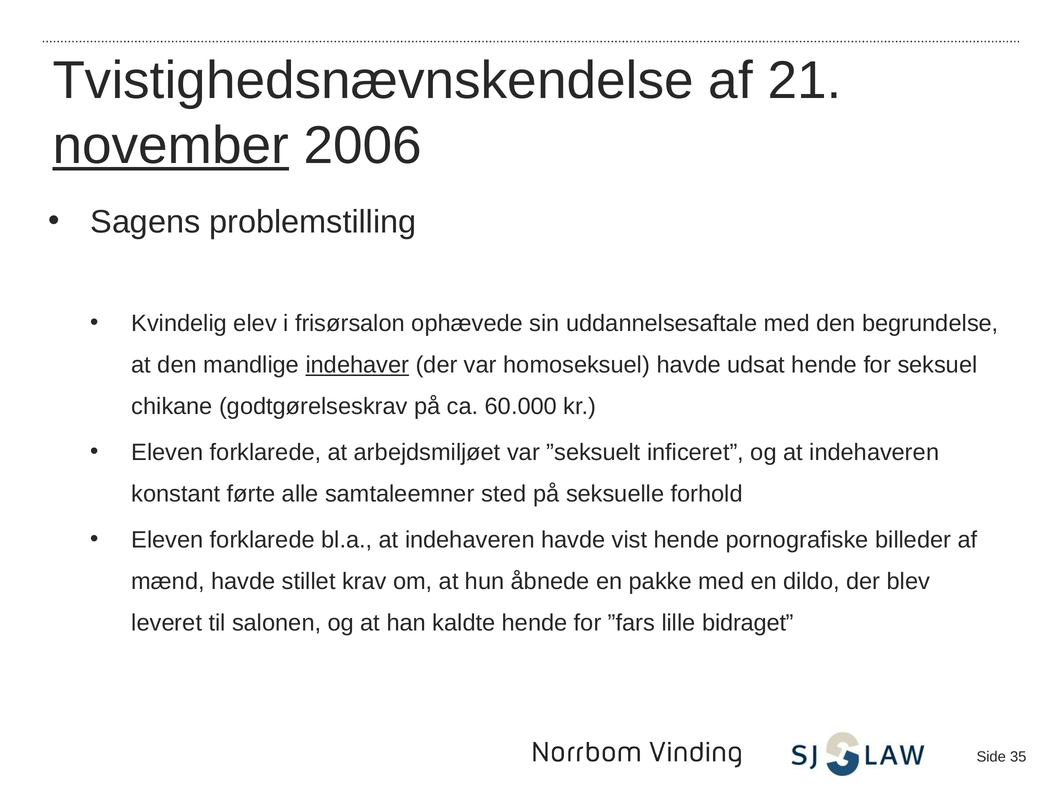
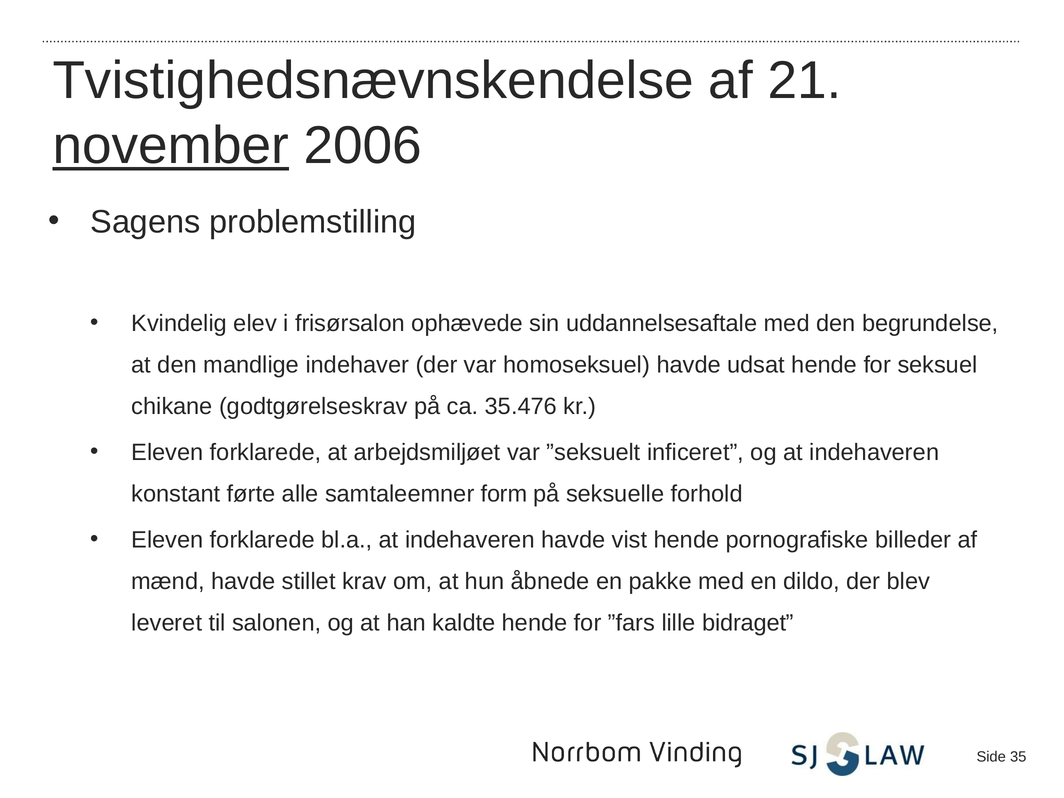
indehaver underline: present -> none
60.000: 60.000 -> 35.476
sted: sted -> form
